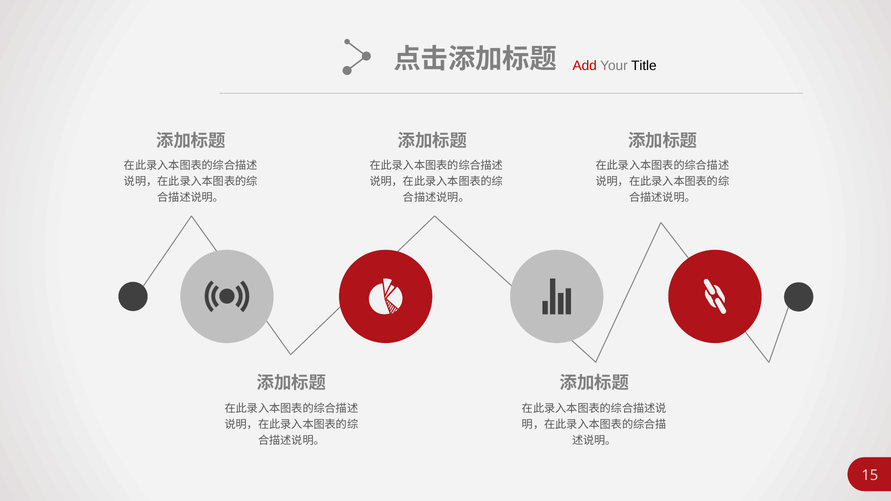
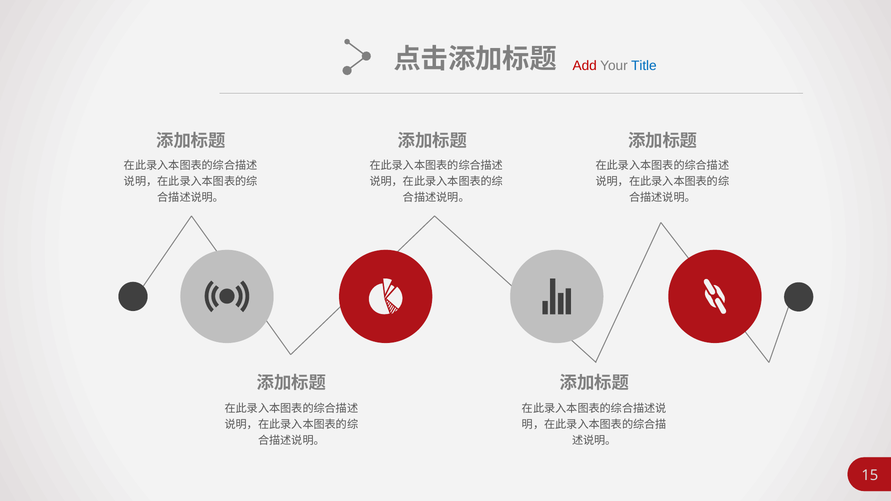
Title colour: black -> blue
